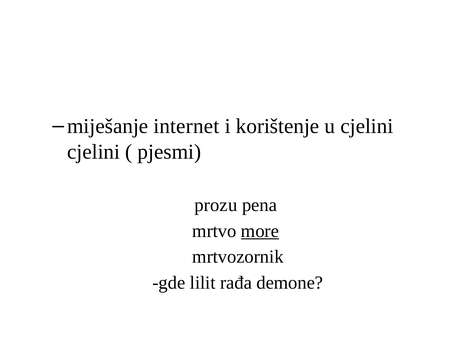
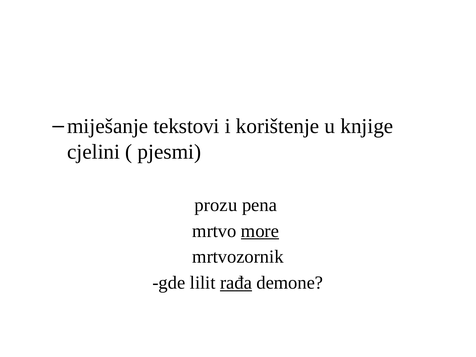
internet: internet -> tekstovi
u cjelini: cjelini -> knjige
rađa underline: none -> present
